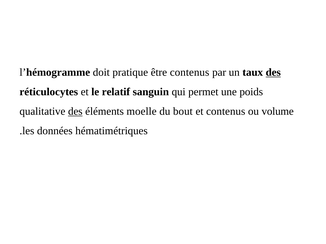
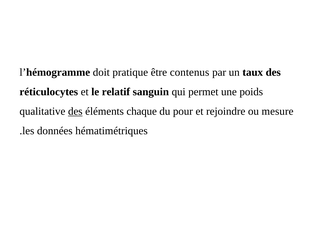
des at (273, 72) underline: present -> none
moelle: moelle -> chaque
bout: bout -> pour
et contenus: contenus -> rejoindre
volume: volume -> mesure
